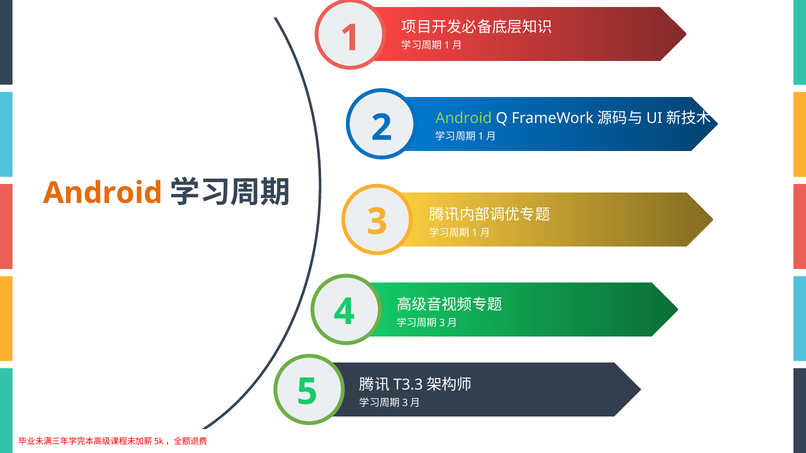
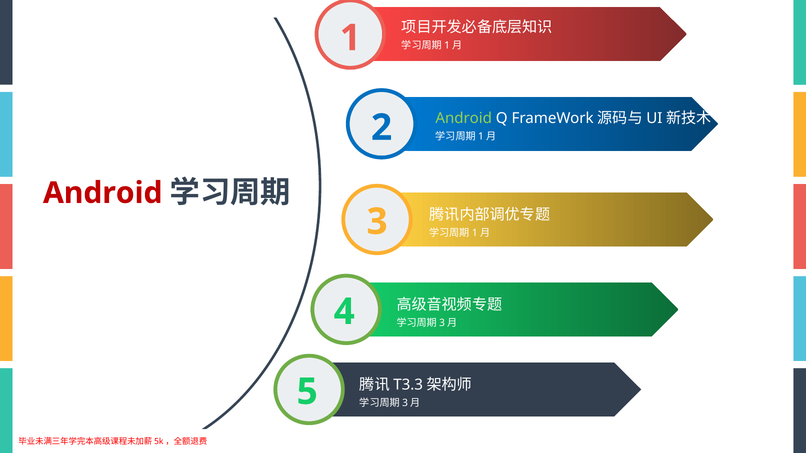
Android at (103, 193) colour: orange -> red
